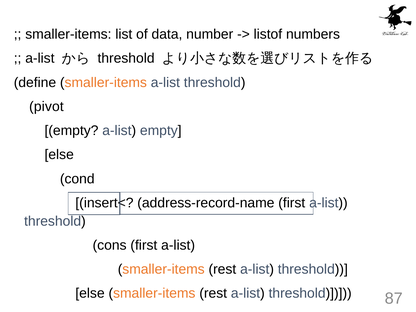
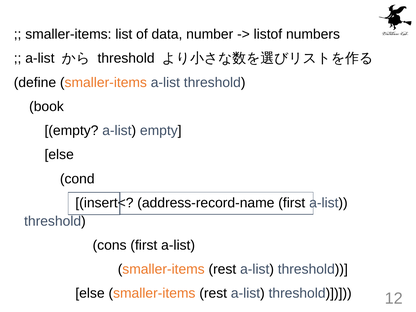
pivot: pivot -> book
87: 87 -> 12
